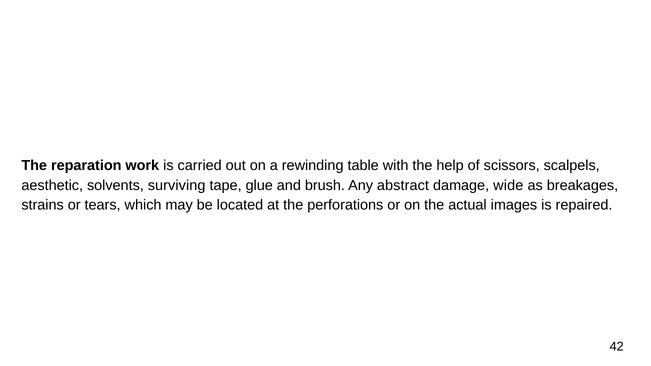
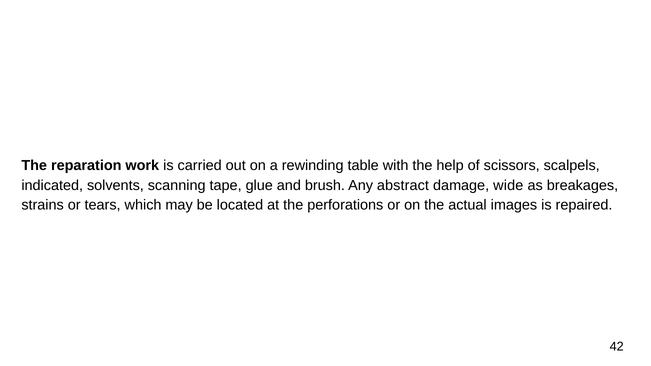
aesthetic: aesthetic -> indicated
surviving: surviving -> scanning
